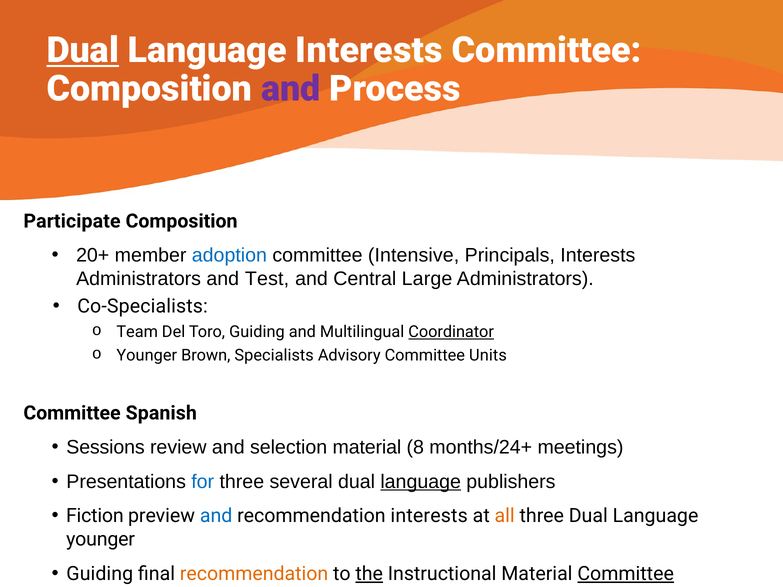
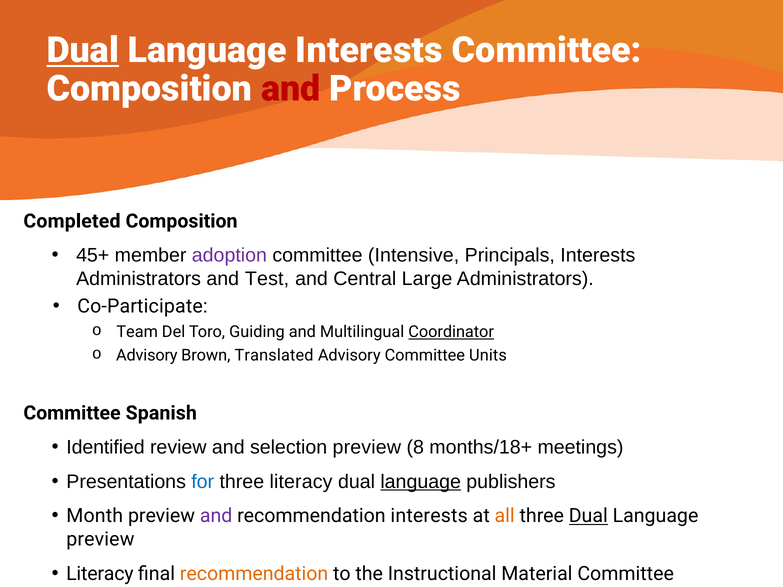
and at (291, 89) colour: purple -> red
Participate: Participate -> Completed
20+: 20+ -> 45+
adoption colour: blue -> purple
Co-Specialists: Co-Specialists -> Co-Participate
Younger at (147, 356): Younger -> Advisory
Specialists: Specialists -> Translated
Sessions: Sessions -> Identified
selection material: material -> preview
months/24+: months/24+ -> months/18+
three several: several -> literacy
Fiction: Fiction -> Month
and at (216, 516) colour: blue -> purple
Dual at (588, 516) underline: none -> present
younger at (101, 540): younger -> preview
Guiding at (100, 574): Guiding -> Literacy
the underline: present -> none
Committee at (626, 574) underline: present -> none
